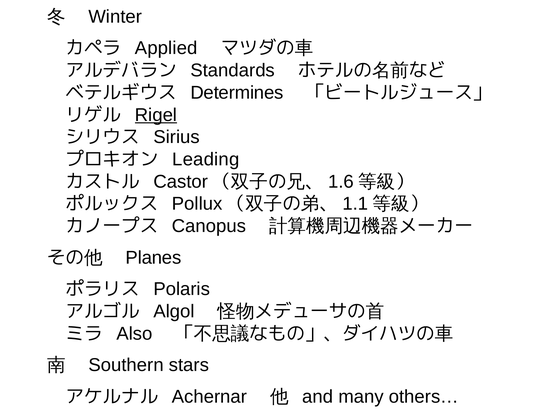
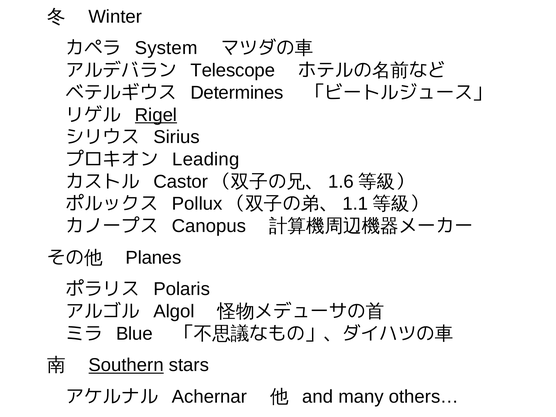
Applied: Applied -> System
Standards: Standards -> Telescope
Also: Also -> Blue
Southern underline: none -> present
